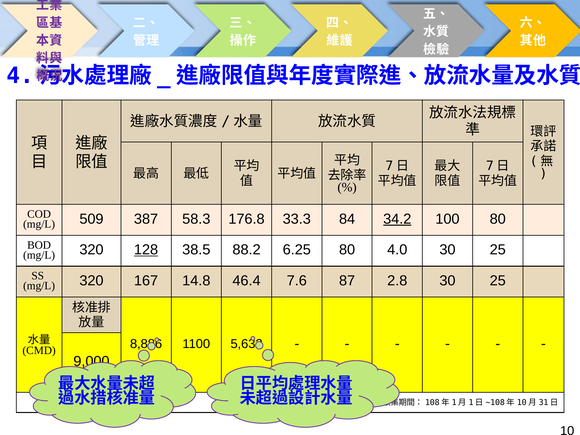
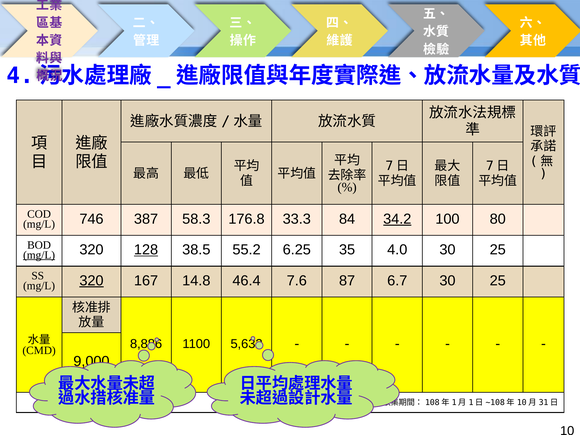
509: 509 -> 746
mg/L at (39, 255) underline: none -> present
88.2: 88.2 -> 55.2
6.25 80: 80 -> 35
320 at (91, 281) underline: none -> present
2.8: 2.8 -> 6.7
